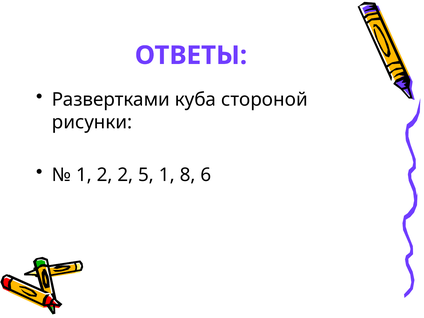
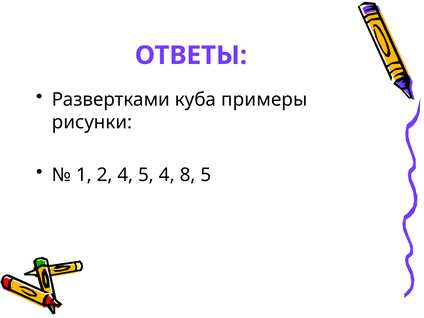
стороной: стороной -> примеры
2 2: 2 -> 4
5 1: 1 -> 4
8 6: 6 -> 5
